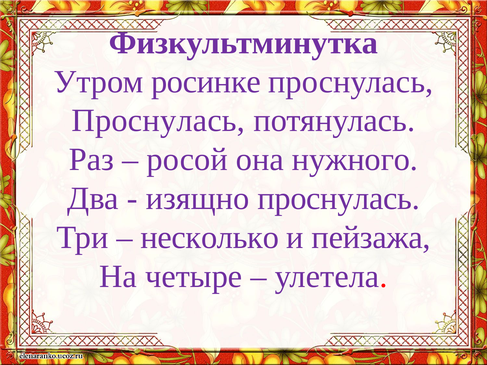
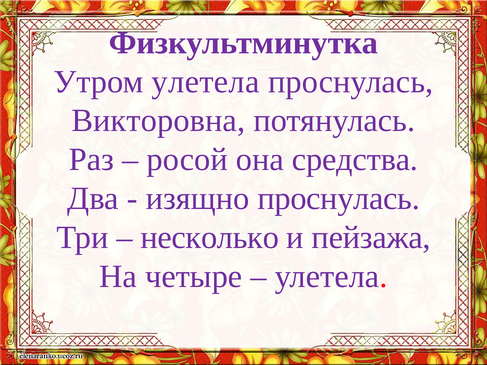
Утром росинке: росинке -> улетела
Проснулась at (158, 121): Проснулась -> Викторовна
нужного: нужного -> средства
